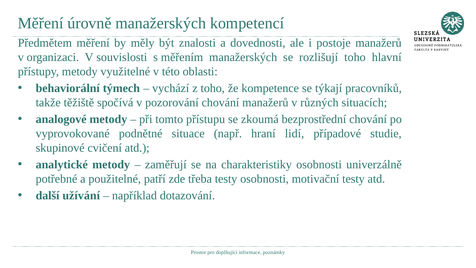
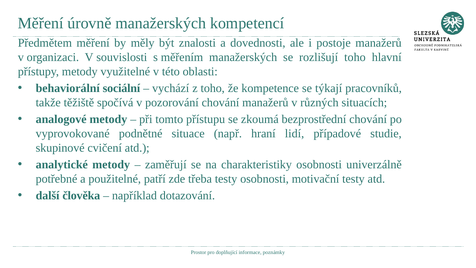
týmech: týmech -> sociální
užívání: užívání -> člověka
